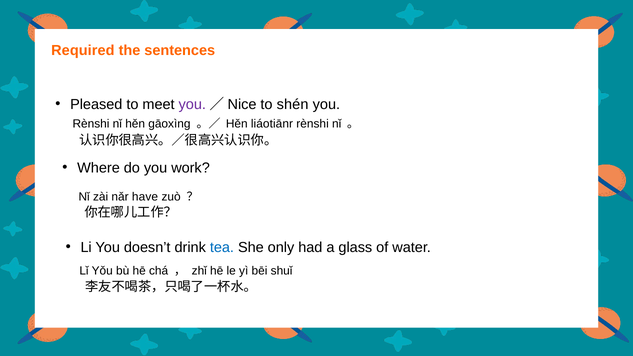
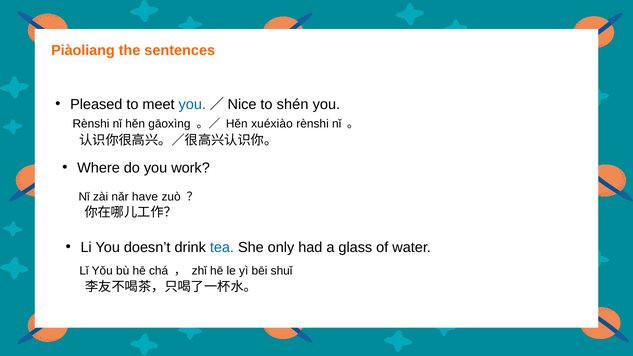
Required: Required -> Piàoliang
you at (192, 104) colour: purple -> blue
liáotiānr: liáotiānr -> xuéxiào
